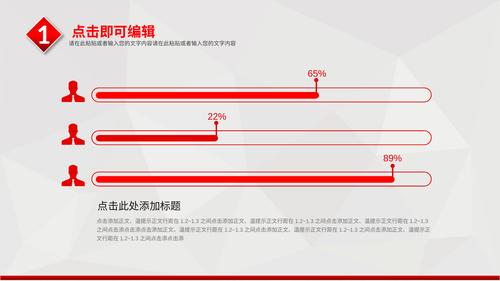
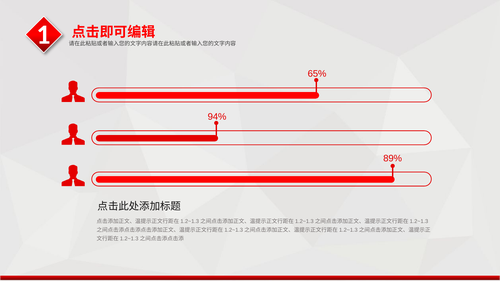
22%: 22% -> 94%
